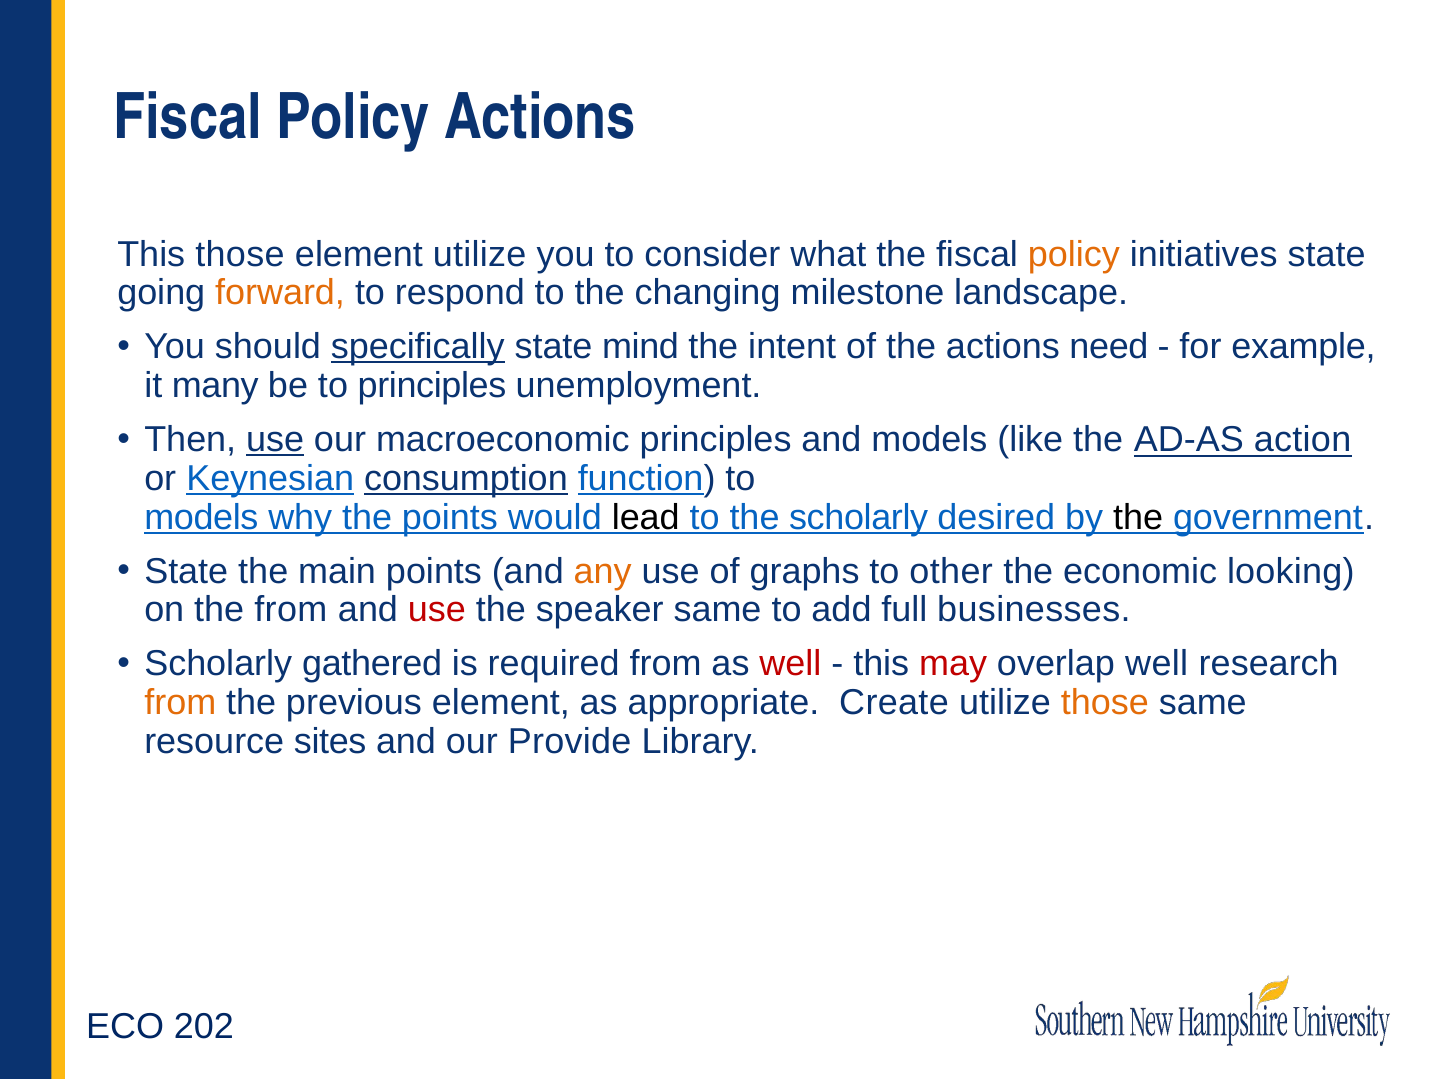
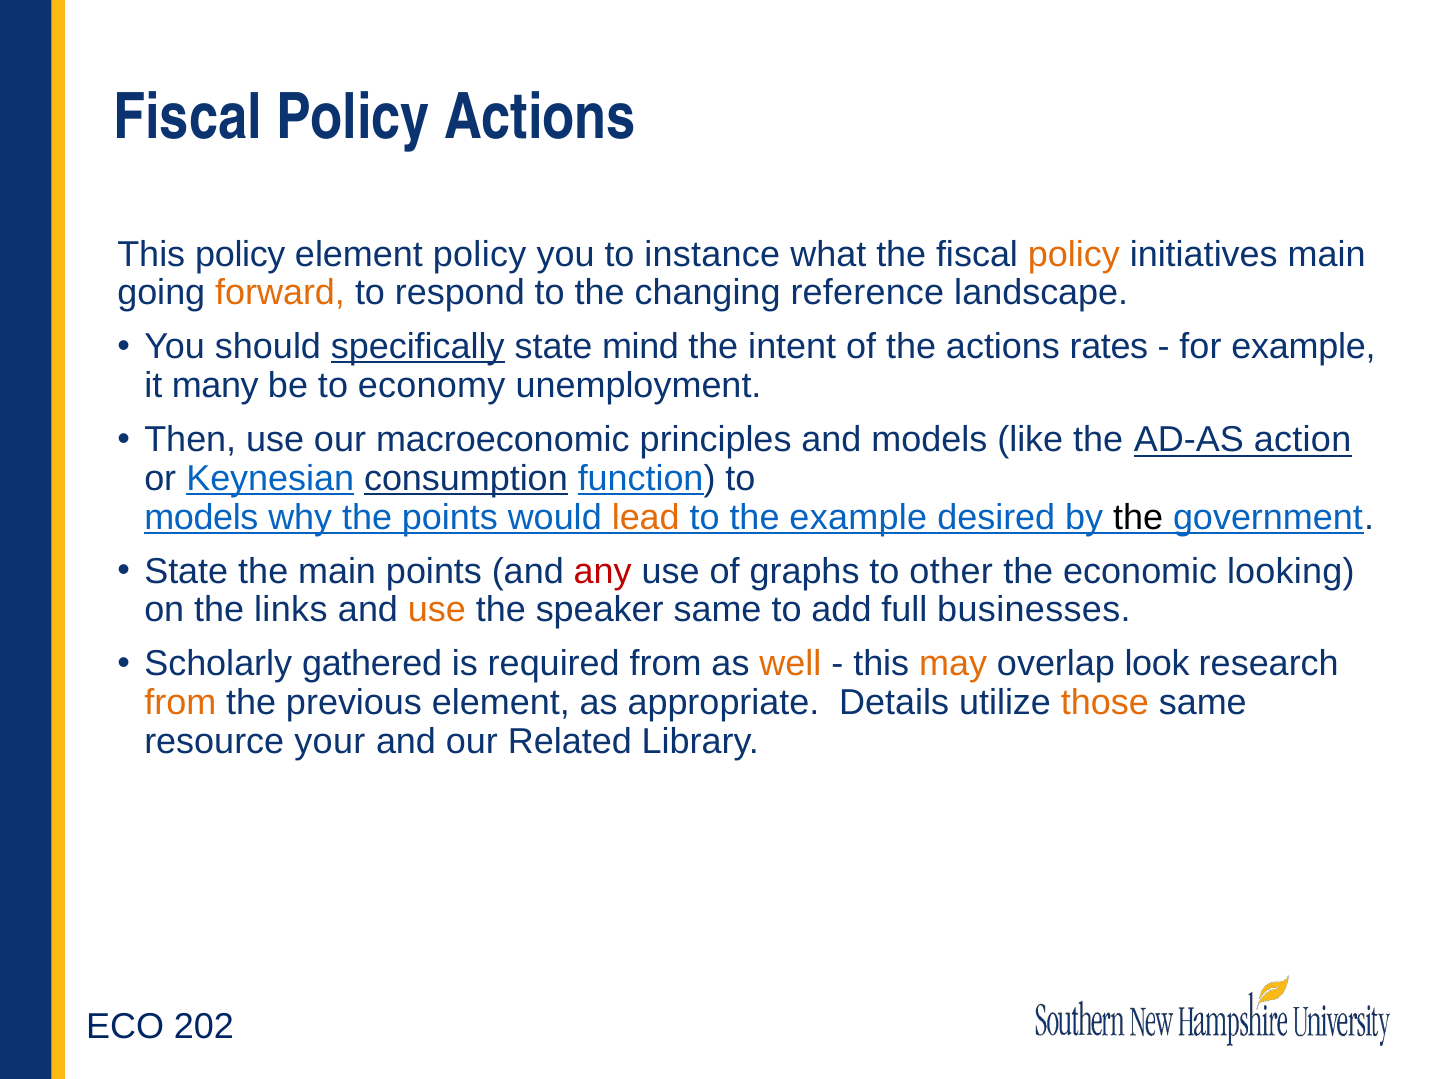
This those: those -> policy
element utilize: utilize -> policy
consider: consider -> instance
initiatives state: state -> main
milestone: milestone -> reference
need: need -> rates
to principles: principles -> economy
use at (275, 440) underline: present -> none
lead colour: black -> orange
the scholarly: scholarly -> example
any colour: orange -> red
the from: from -> links
use at (437, 610) colour: red -> orange
well at (790, 664) colour: red -> orange
may colour: red -> orange
overlap well: well -> look
Create: Create -> Details
sites: sites -> your
Provide: Provide -> Related
